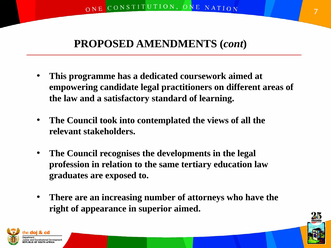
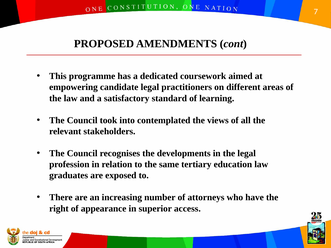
superior aimed: aimed -> access
